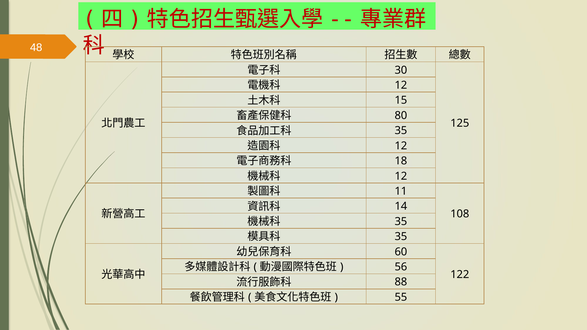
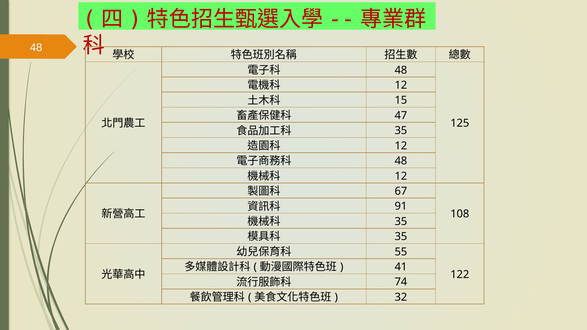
30 at (401, 70): 30 -> 48
80: 80 -> 47
18 at (401, 161): 18 -> 48
11: 11 -> 67
14: 14 -> 91
60: 60 -> 55
56: 56 -> 41
88: 88 -> 74
55: 55 -> 32
